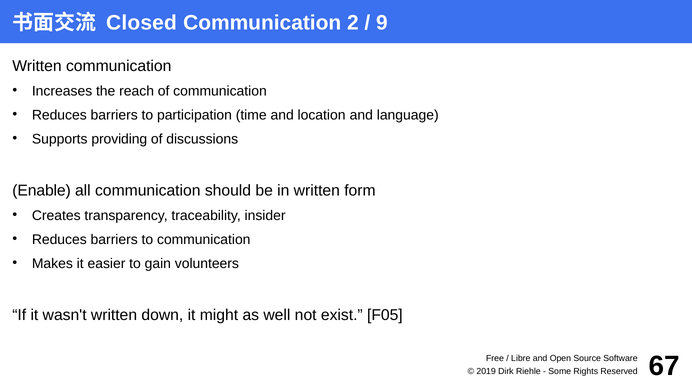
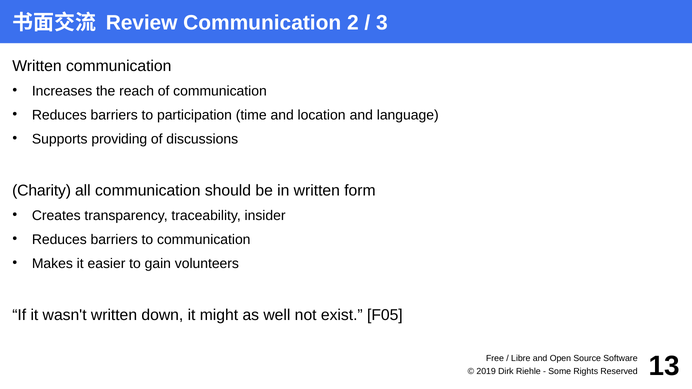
Closed: Closed -> Review
9: 9 -> 3
Enable: Enable -> Charity
67: 67 -> 13
